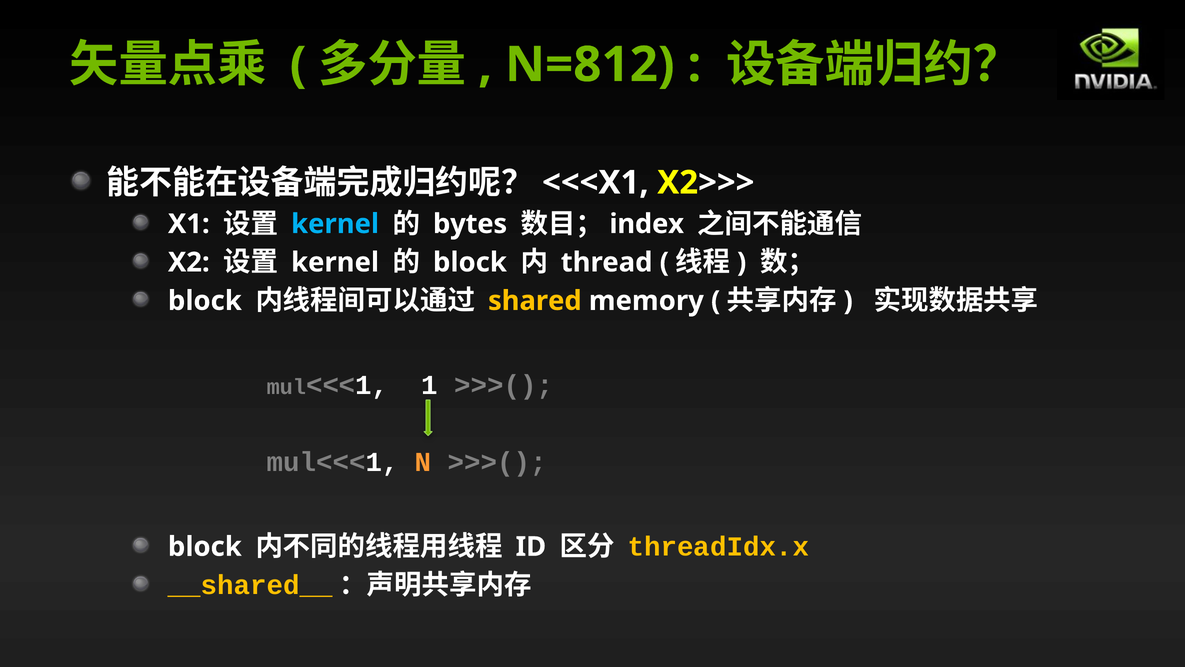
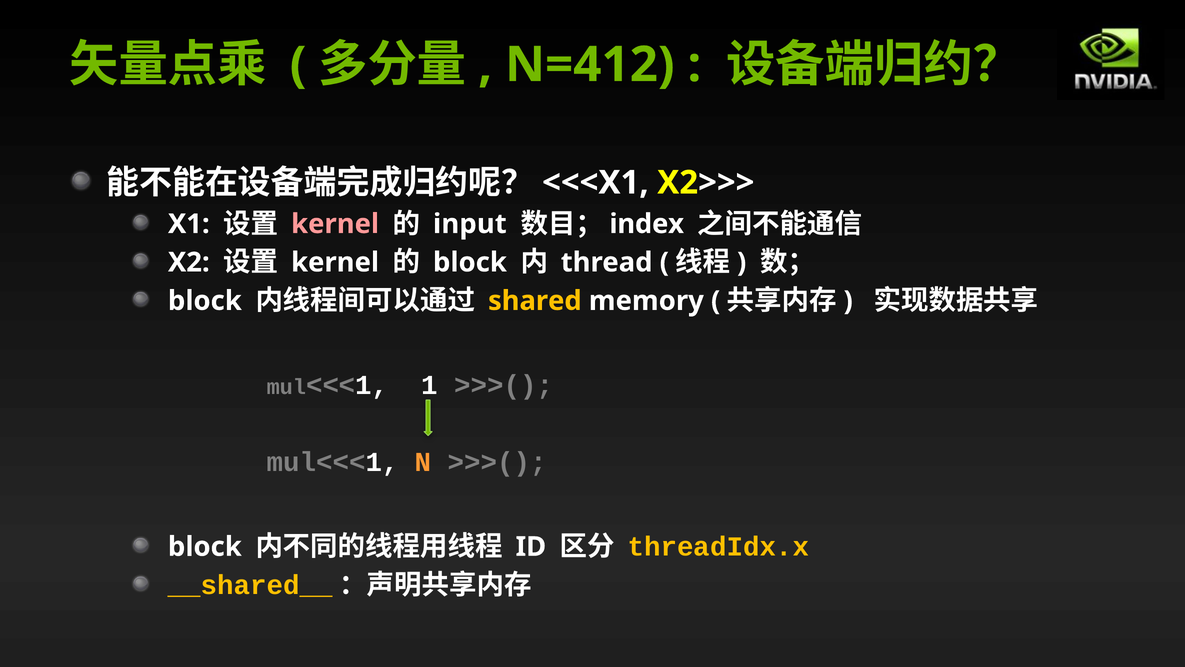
N=812: N=812 -> N=412
kernel at (335, 224) colour: light blue -> pink
bytes: bytes -> input
